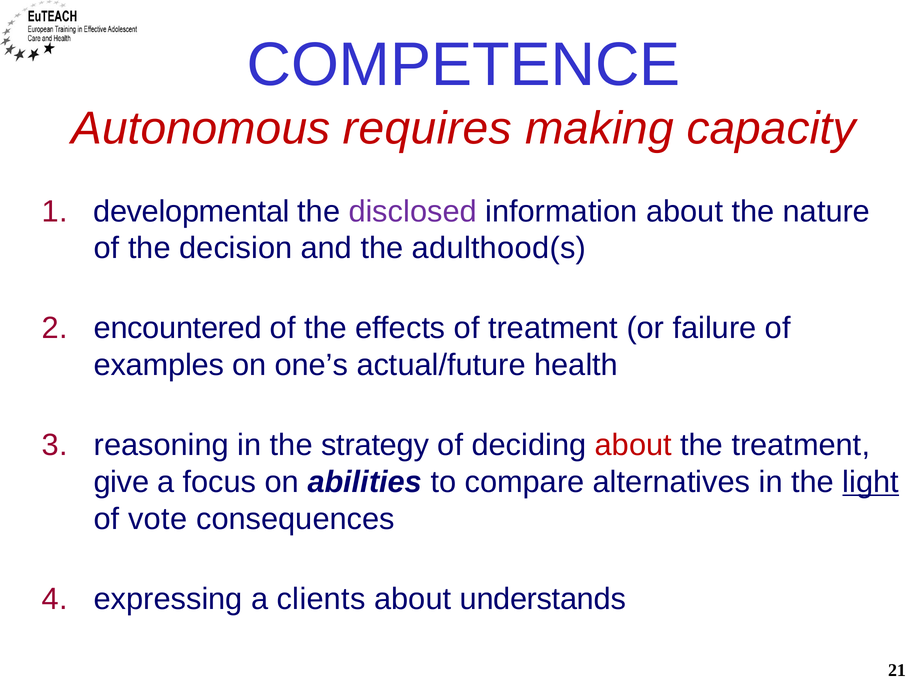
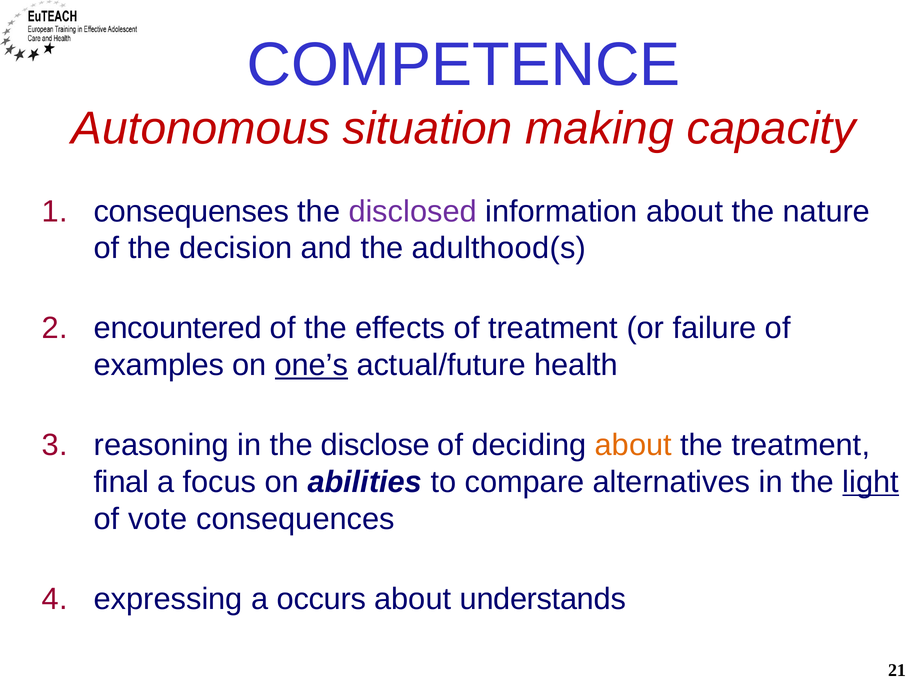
requires: requires -> situation
developmental: developmental -> consequenses
one’s underline: none -> present
strategy: strategy -> disclose
about at (633, 445) colour: red -> orange
give: give -> final
clients: clients -> occurs
